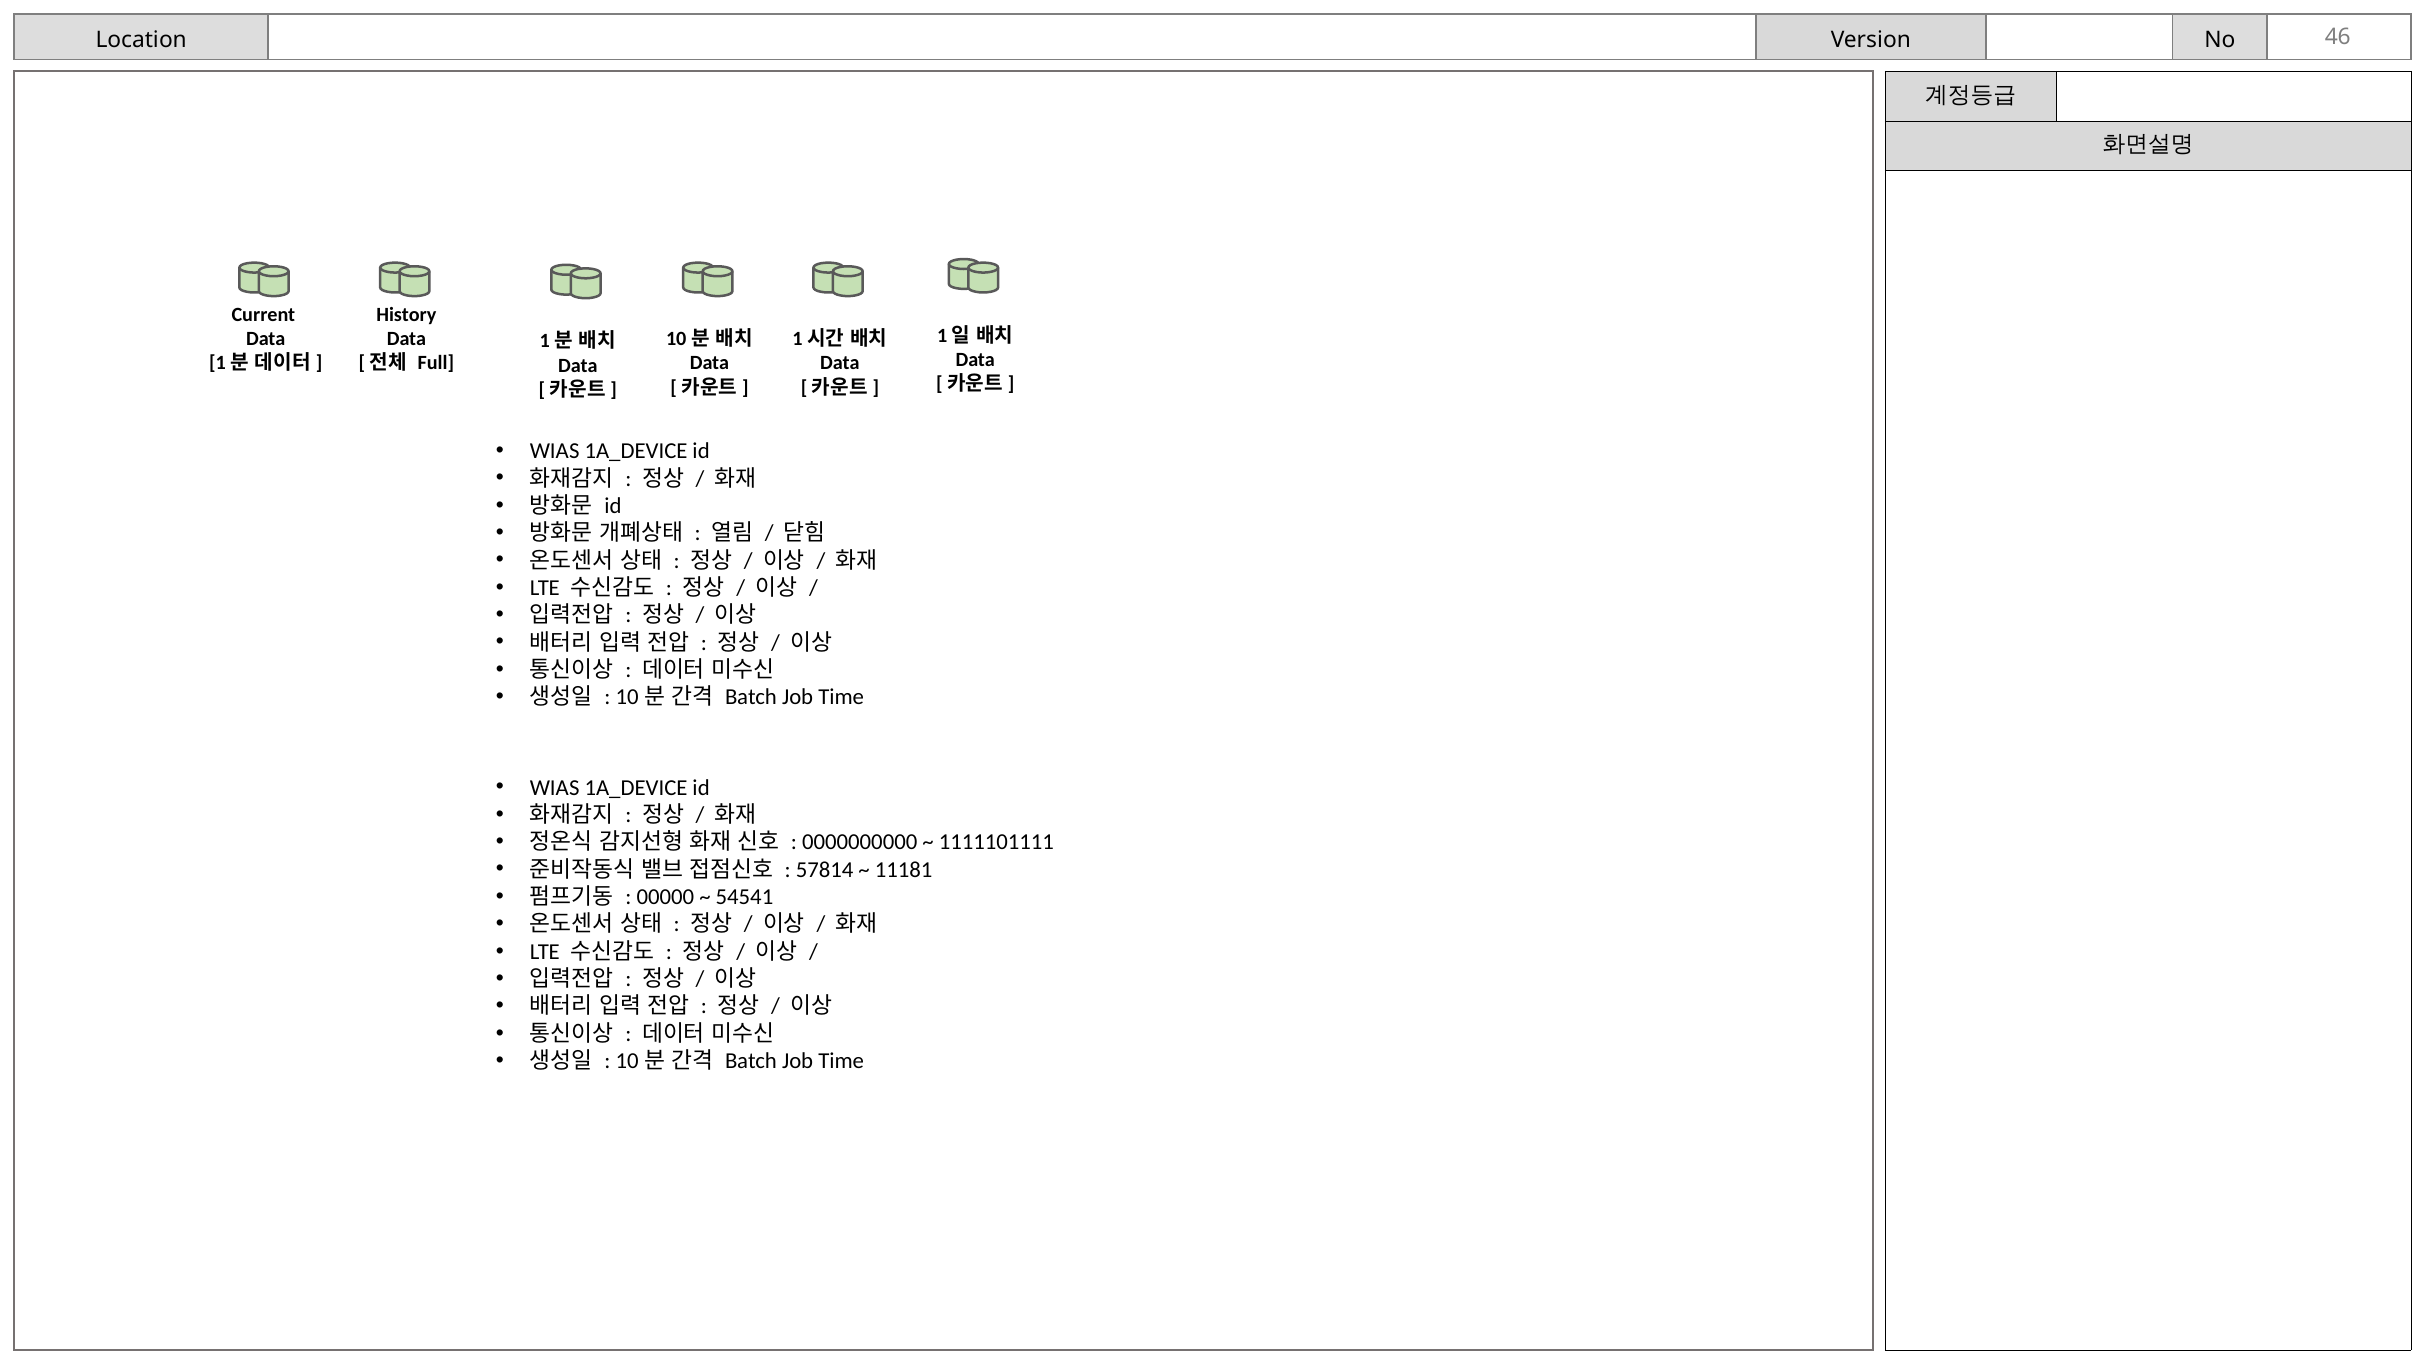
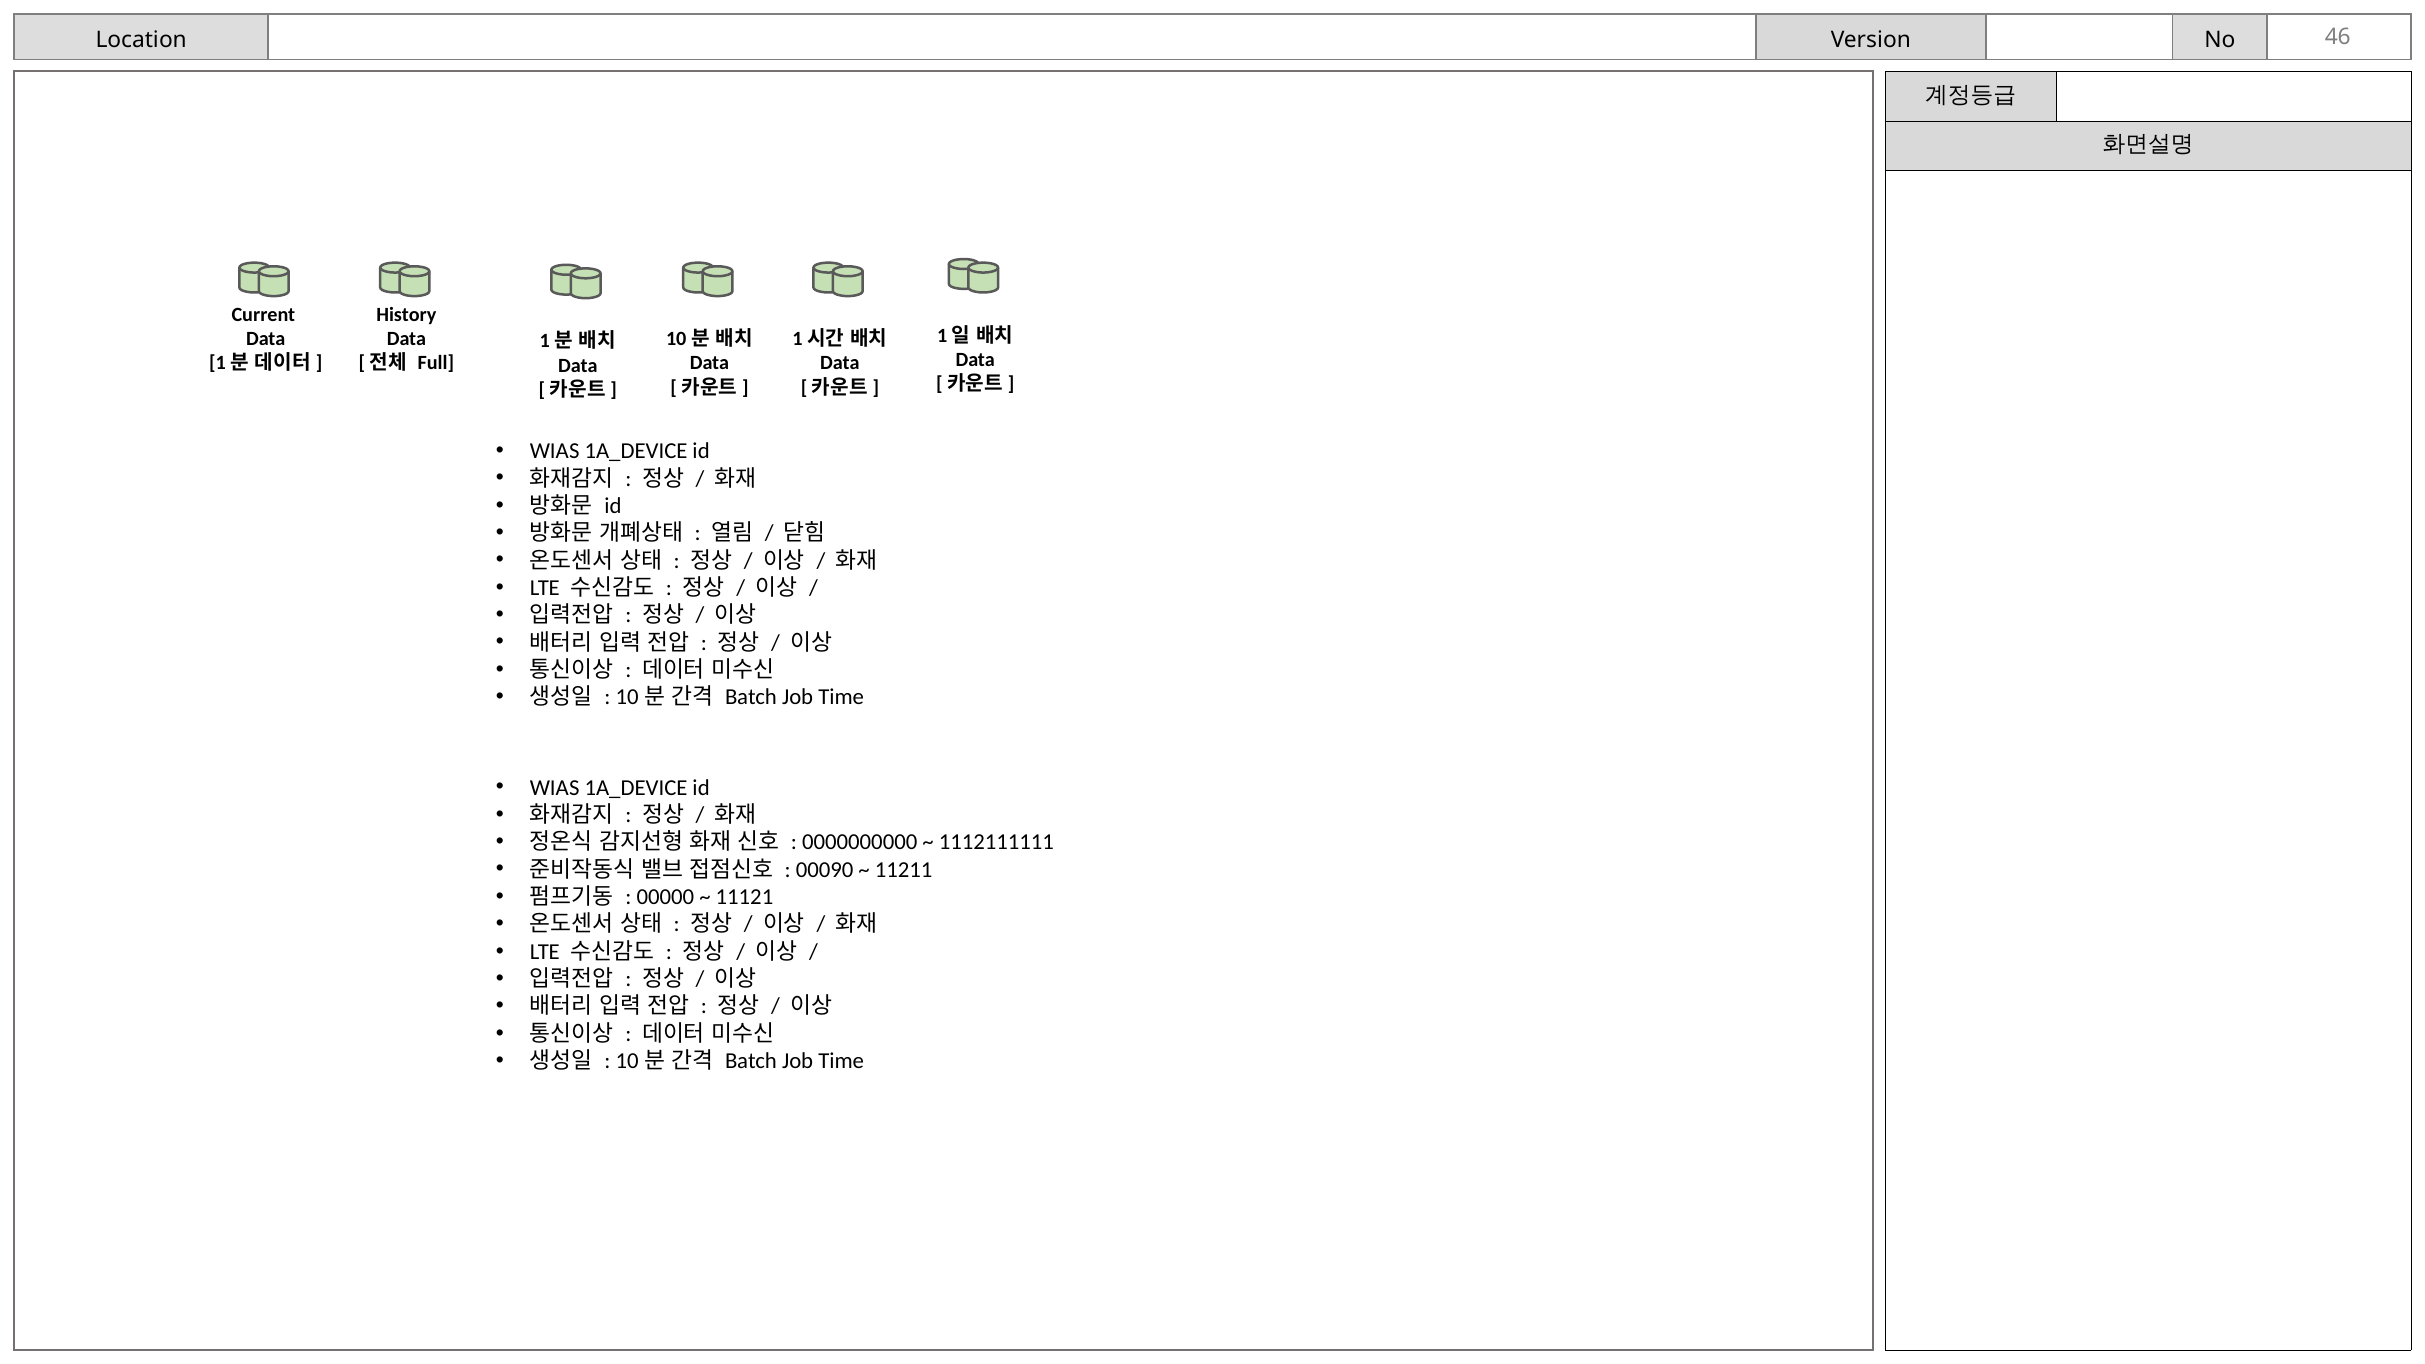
1111101111: 1111101111 -> 1112111111
57814: 57814 -> 00090
11181: 11181 -> 11211
54541: 54541 -> 11121
